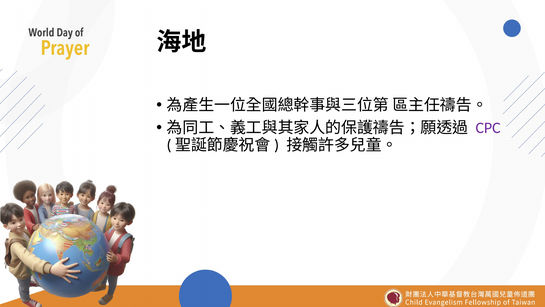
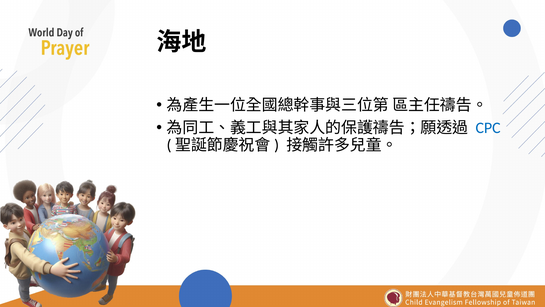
CPC colour: purple -> blue
